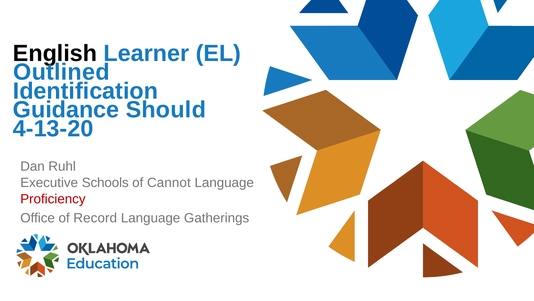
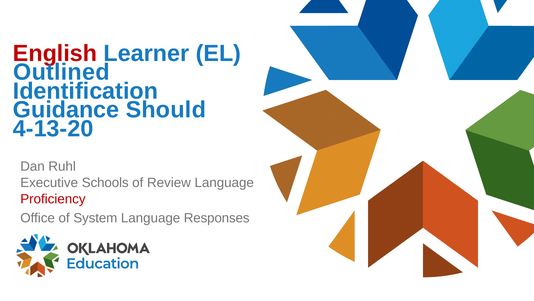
English colour: black -> red
Cannot: Cannot -> Review
Record: Record -> System
Gatherings: Gatherings -> Responses
